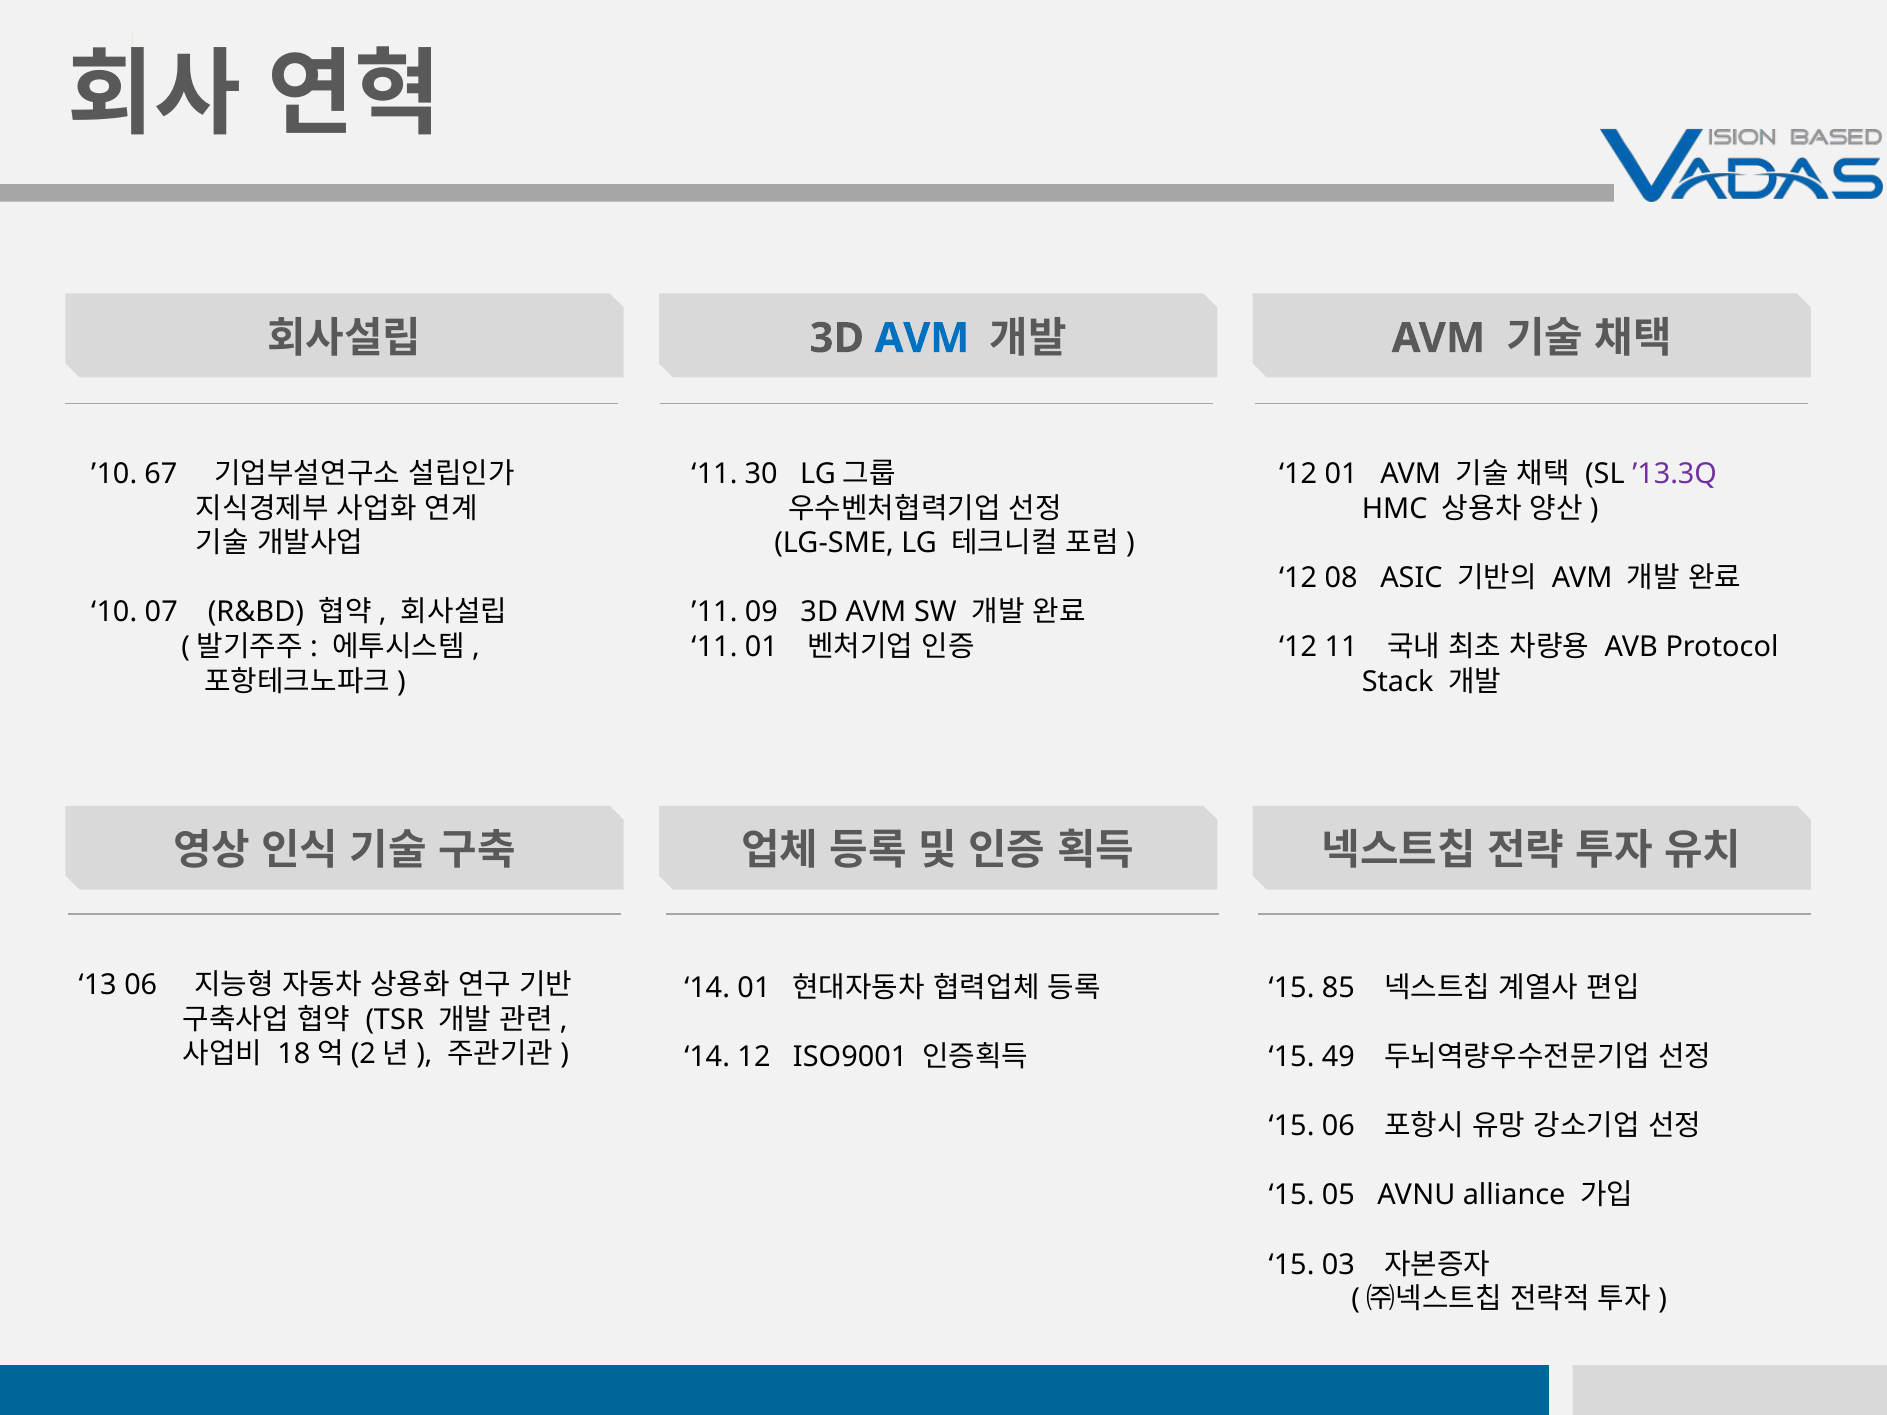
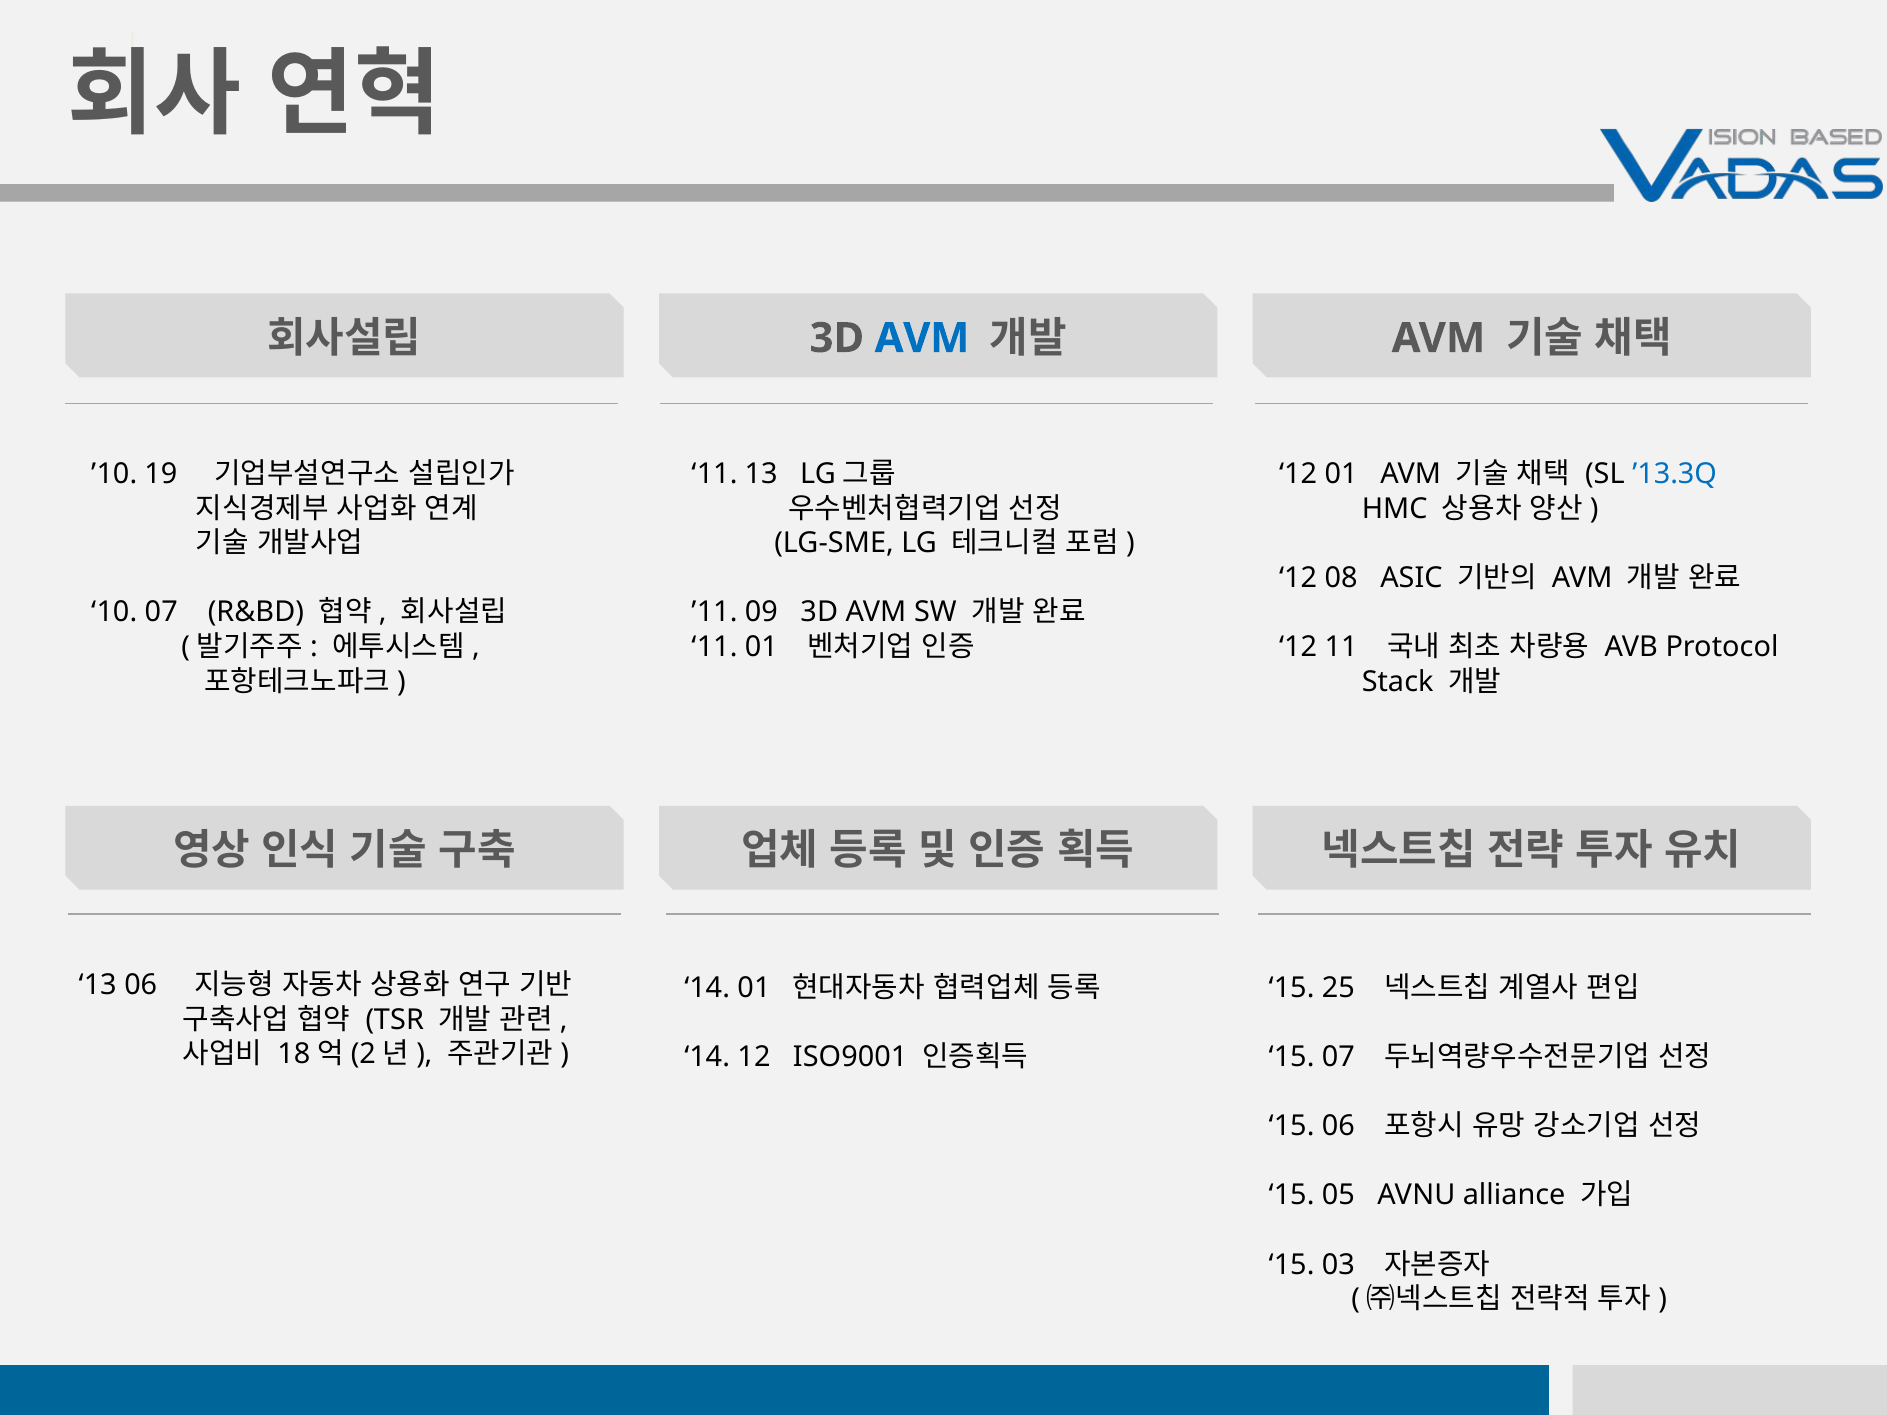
67: 67 -> 19
11 30: 30 -> 13
’13.3Q colour: purple -> blue
85: 85 -> 25
15 49: 49 -> 07
